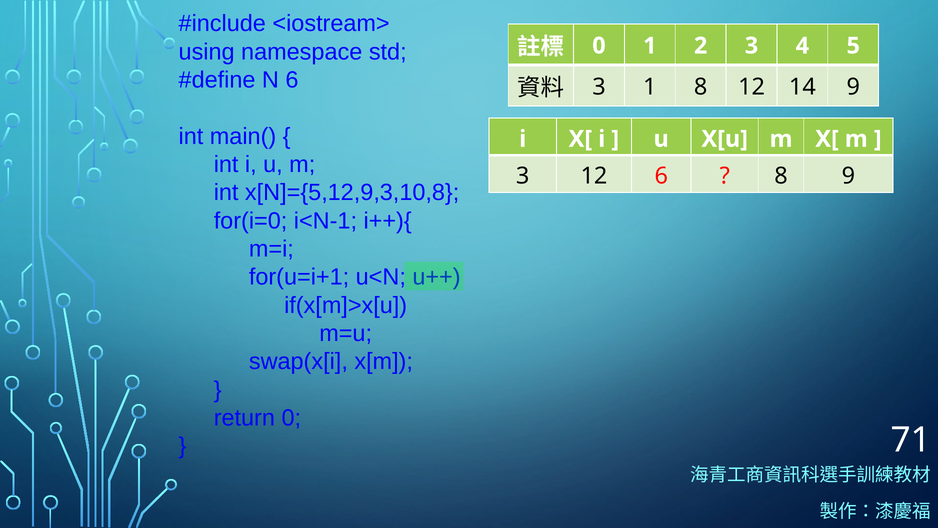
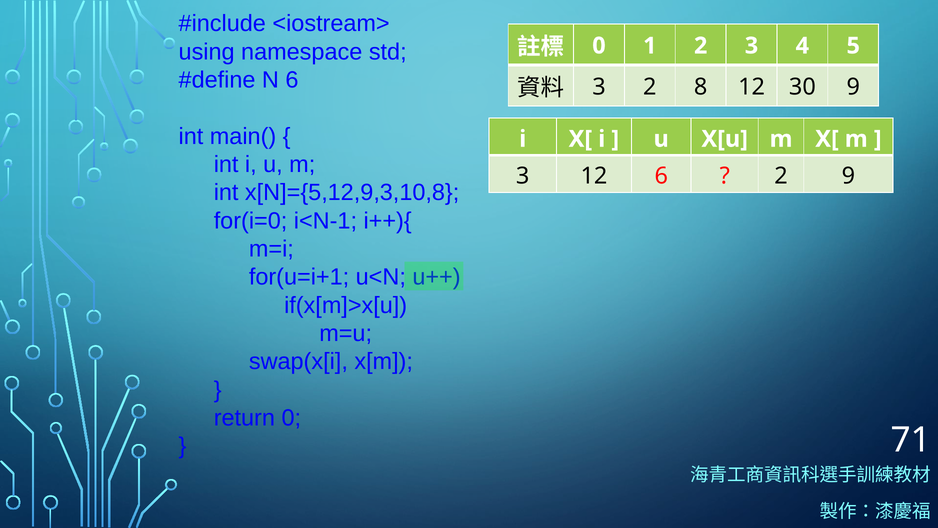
3 1: 1 -> 2
14: 14 -> 30
8 at (781, 176): 8 -> 2
